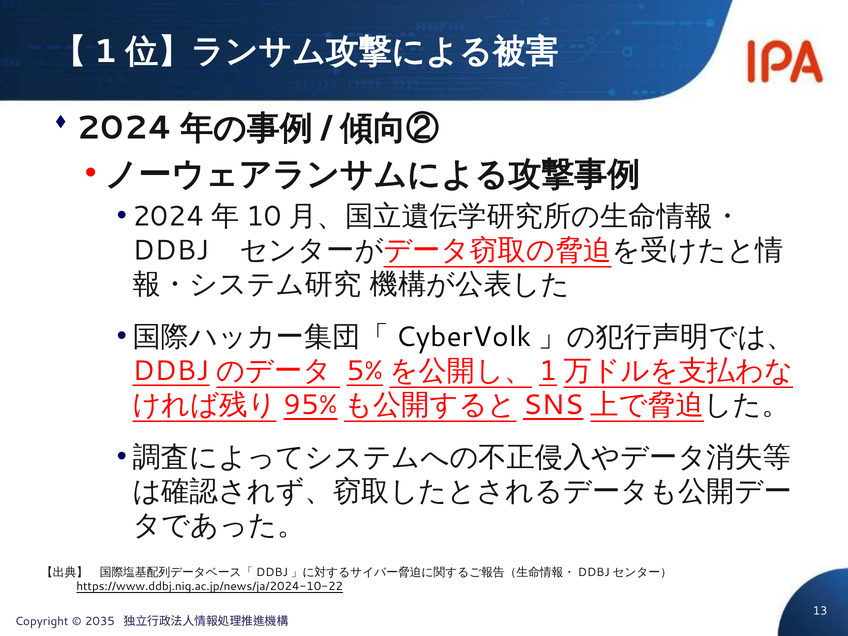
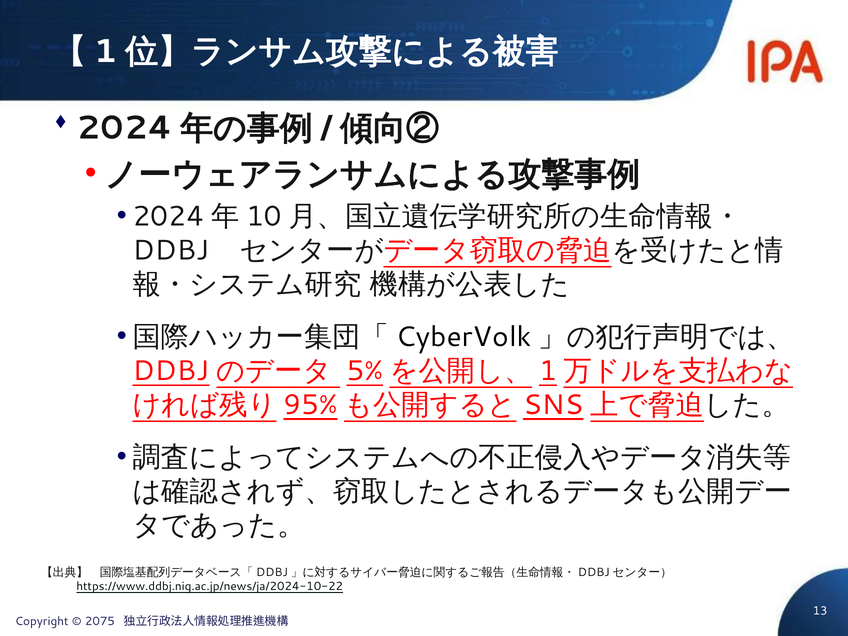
2035: 2035 -> 2075
